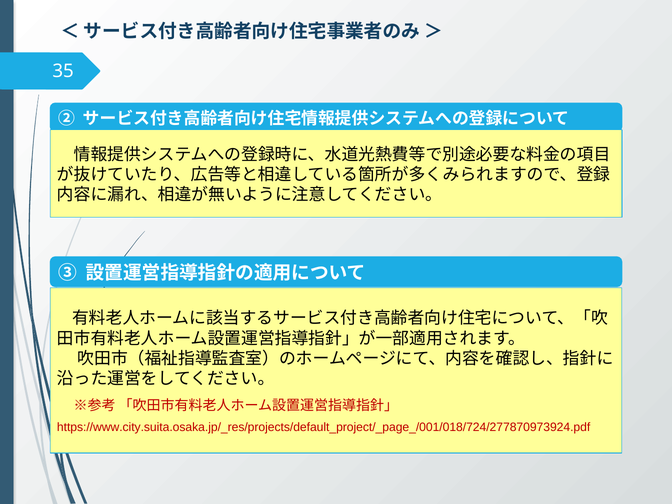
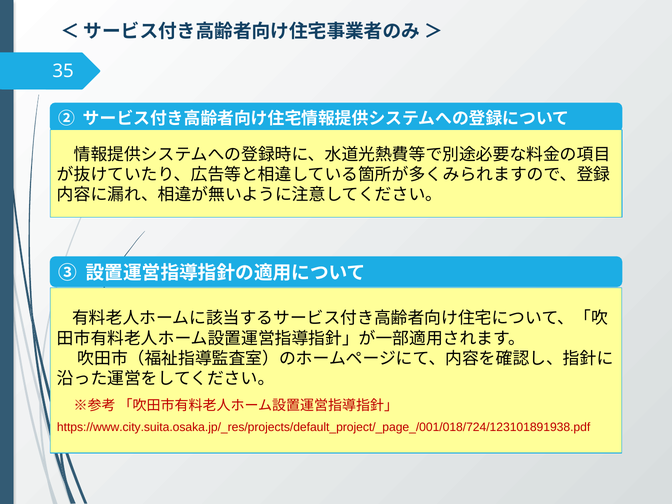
https://www.city.suita.osaka.jp/_res/projects/default_project/_page_/001/018/724/277870973924.pdf: https://www.city.suita.osaka.jp/_res/projects/default_project/_page_/001/018/724/277870973924.pdf -> https://www.city.suita.osaka.jp/_res/projects/default_project/_page_/001/018/724/123101891938.pdf
